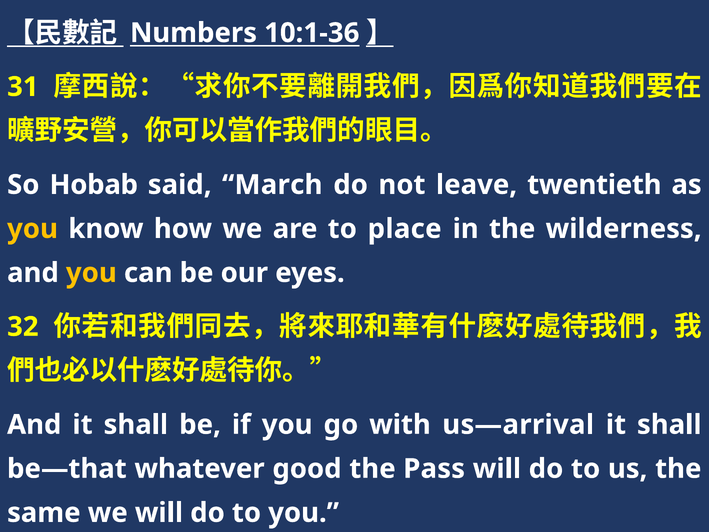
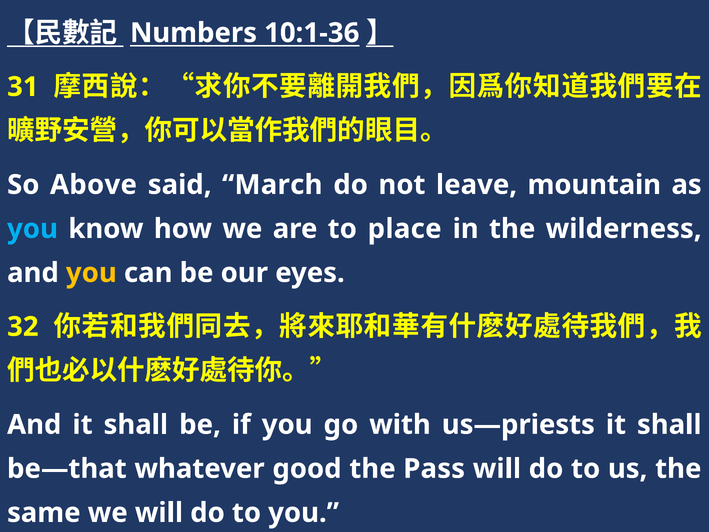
Hobab: Hobab -> Above
twentieth: twentieth -> mountain
you at (33, 229) colour: yellow -> light blue
us—arrival: us—arrival -> us—priests
